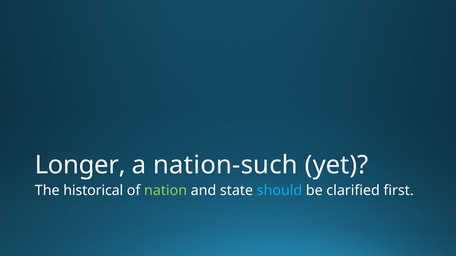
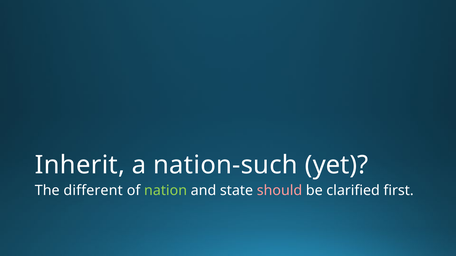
Longer: Longer -> Inherit
historical: historical -> different
should colour: light blue -> pink
